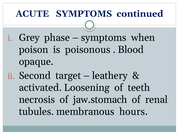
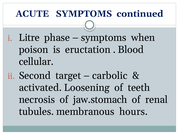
Grey: Grey -> Litre
poisonous: poisonous -> eructation
opaque: opaque -> cellular
leathery: leathery -> carbolic
